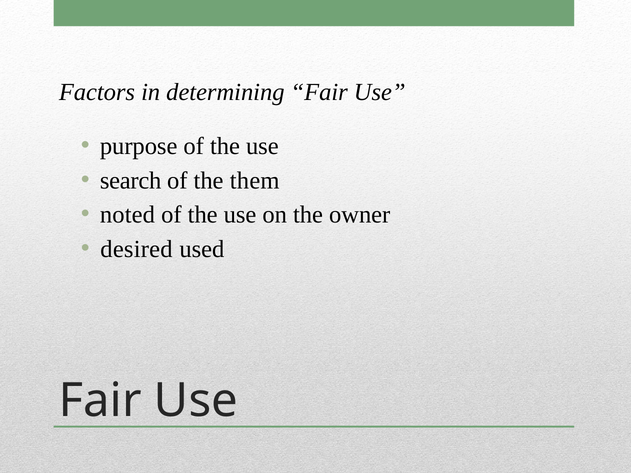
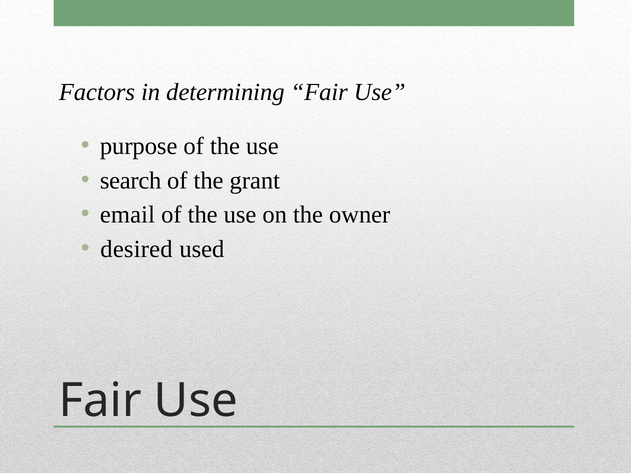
them: them -> grant
noted: noted -> email
